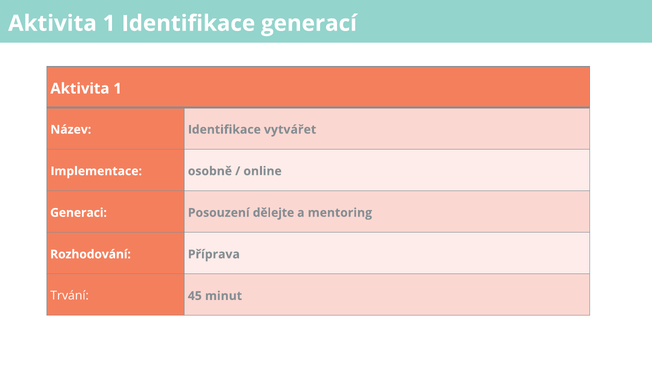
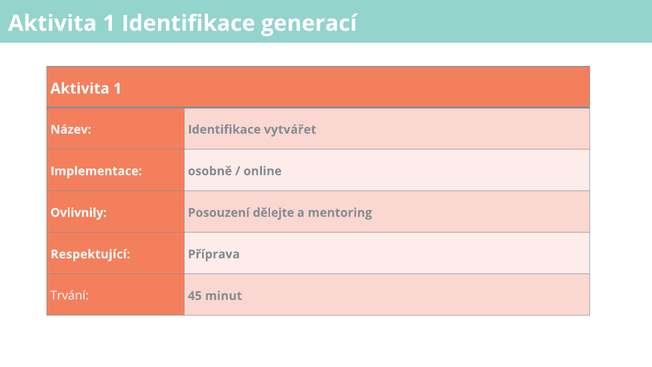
Generaci: Generaci -> Ovlivnily
Rozhodování: Rozhodování -> Respektující
